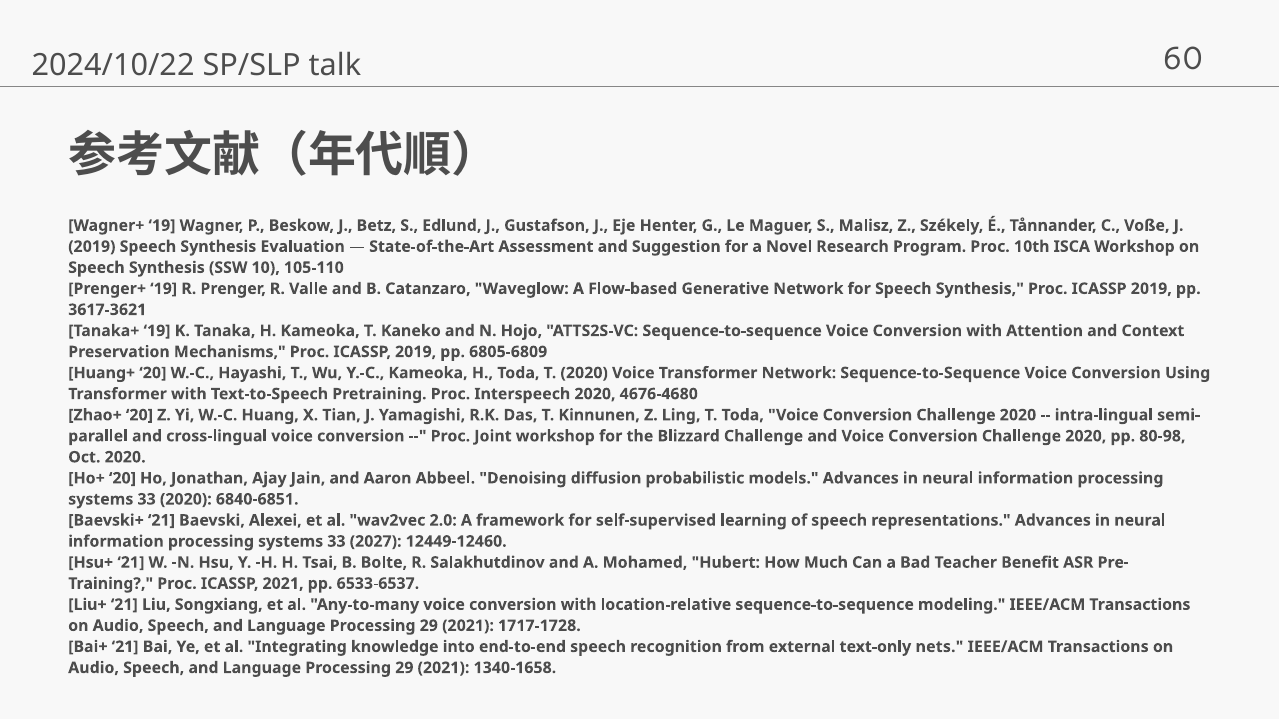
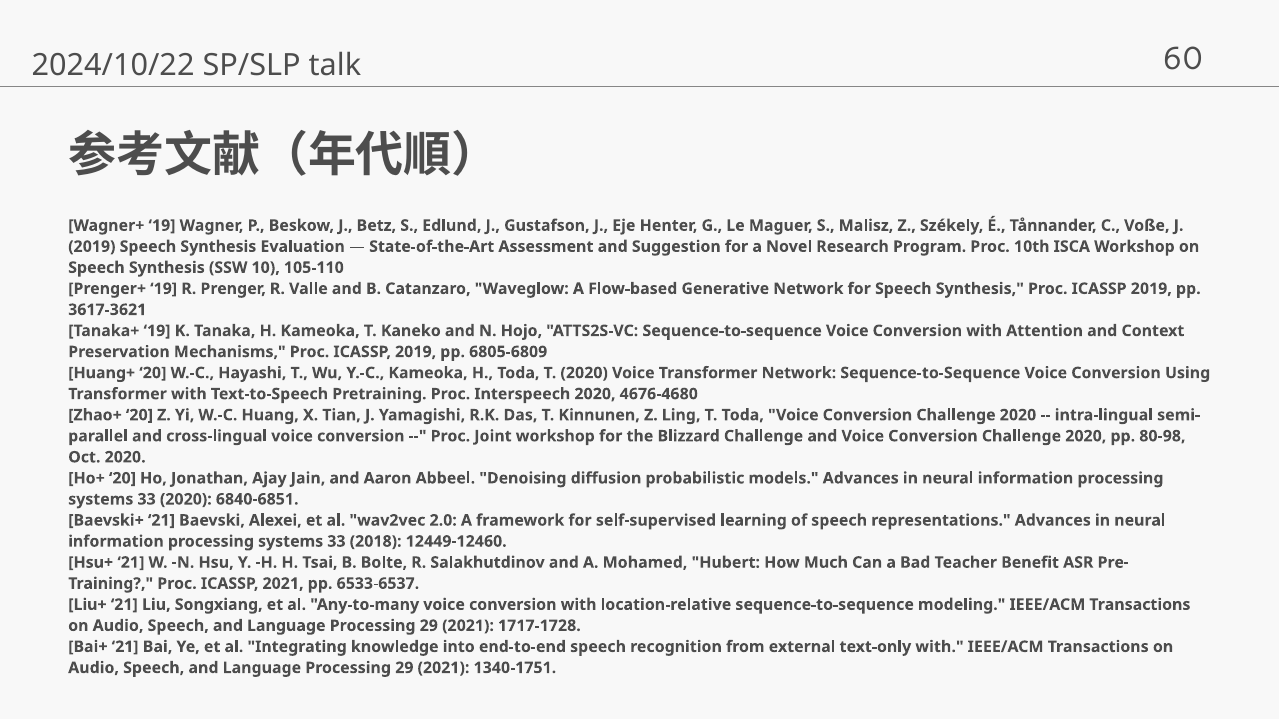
2027: 2027 -> 2018
text-only nets: nets -> with
1340-1658: 1340-1658 -> 1340-1751
